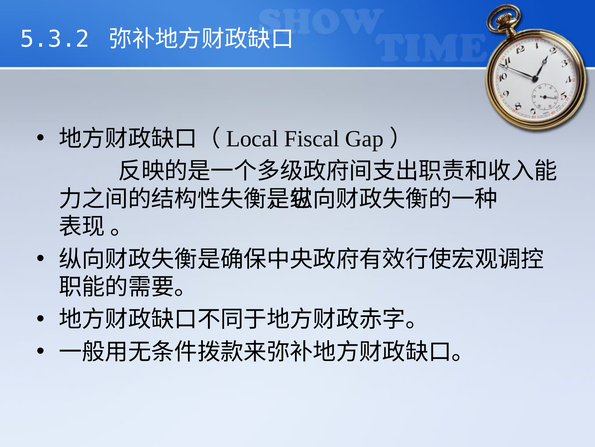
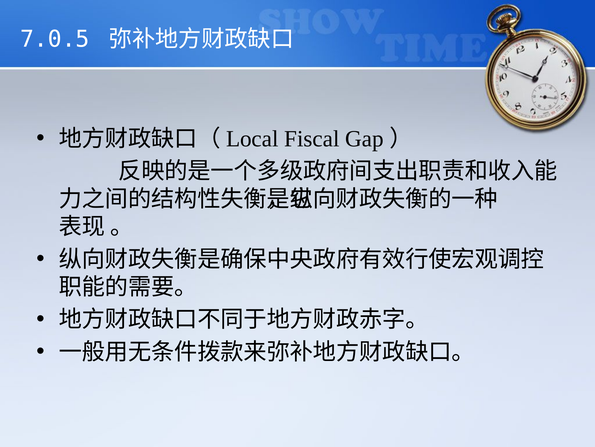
5.3.2: 5.3.2 -> 7.0.5
